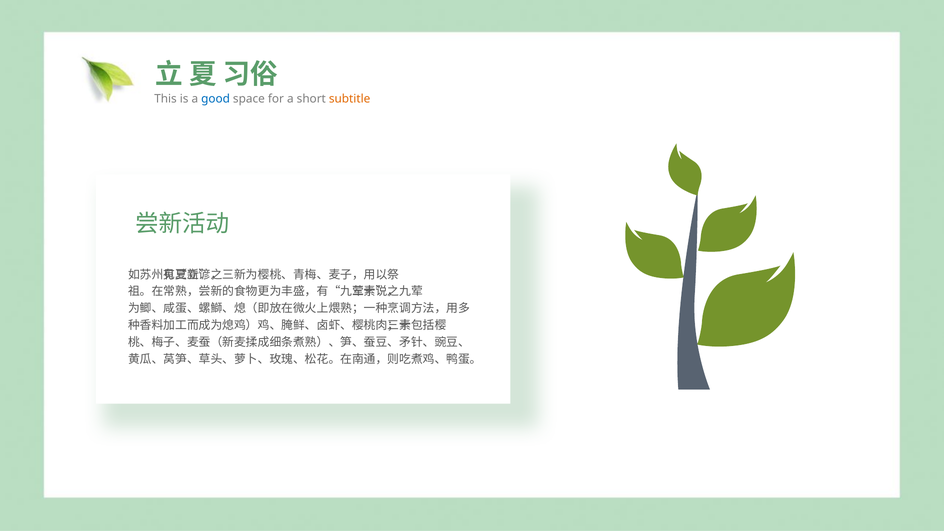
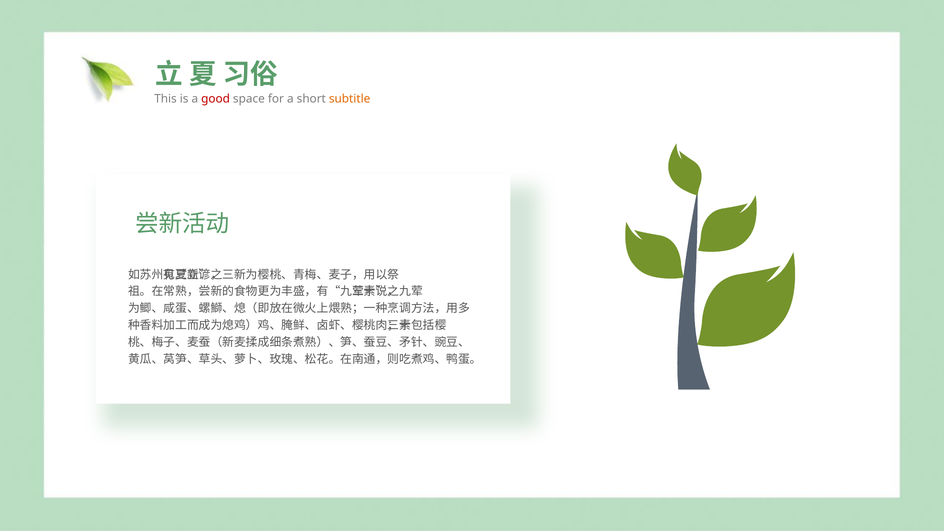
good colour: blue -> red
